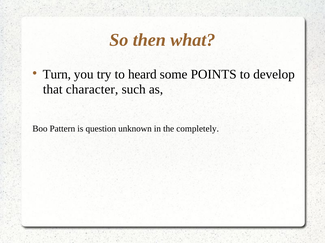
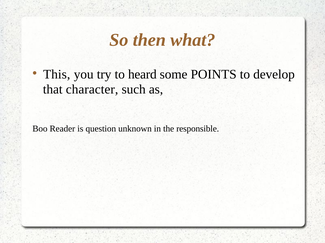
Turn: Turn -> This
Pattern: Pattern -> Reader
completely: completely -> responsible
